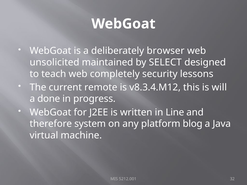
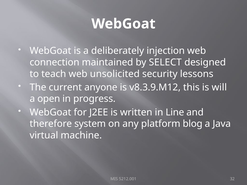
browser: browser -> injection
unsolicited: unsolicited -> connection
completely: completely -> unsolicited
remote: remote -> anyone
v8.3.4.M12: v8.3.4.M12 -> v8.3.9.M12
done: done -> open
